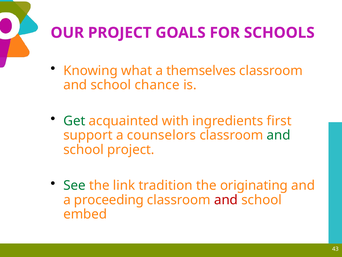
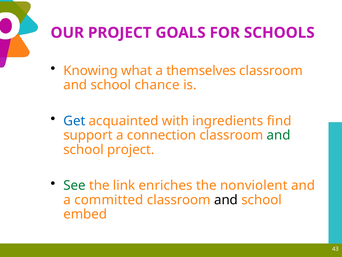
Get colour: green -> blue
first: first -> find
counselors: counselors -> connection
tradition: tradition -> enriches
originating: originating -> nonviolent
proceeding: proceeding -> committed
and at (226, 200) colour: red -> black
